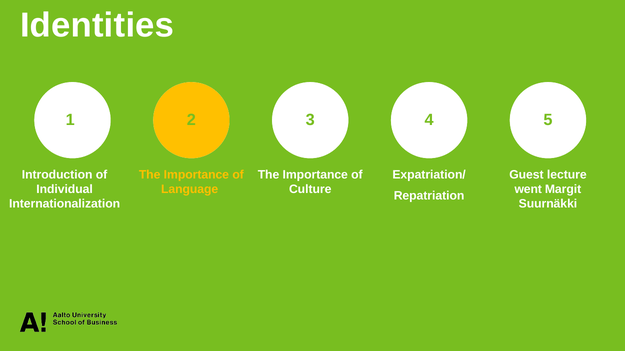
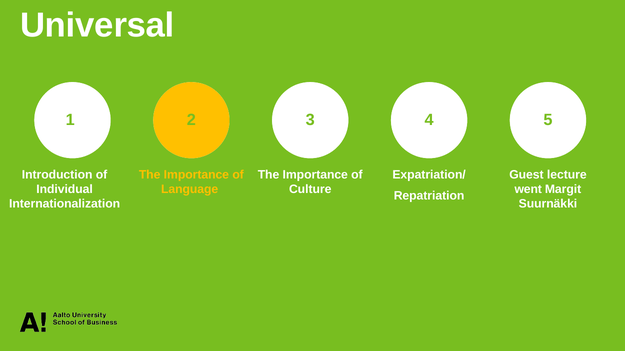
Identities: Identities -> Universal
